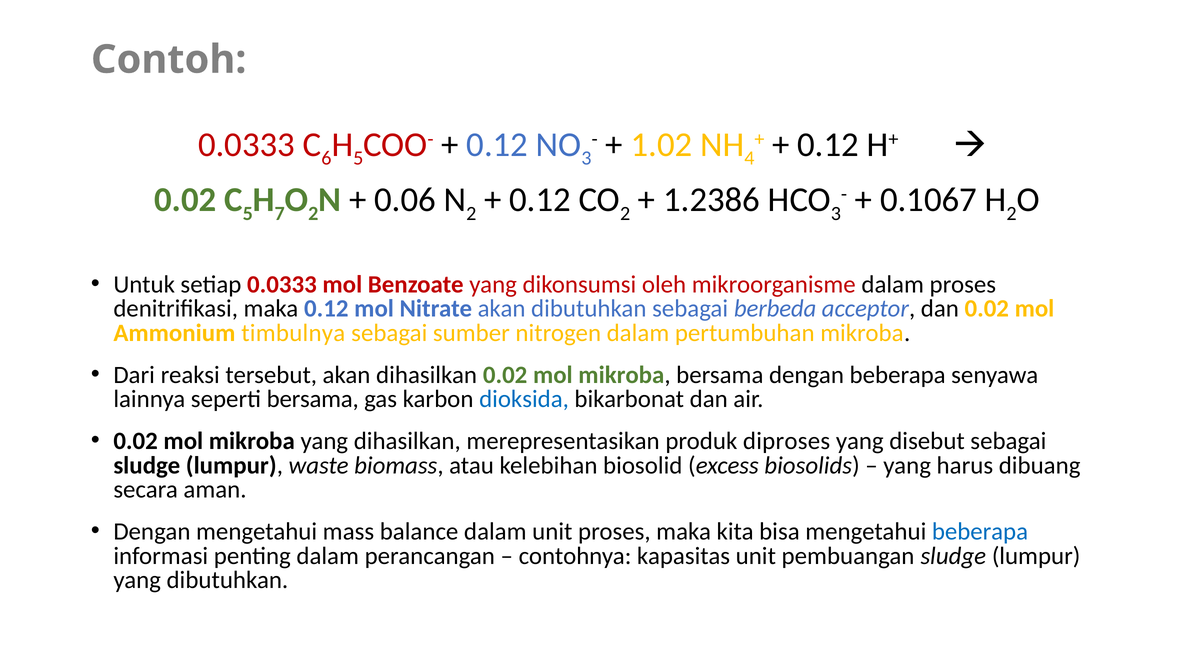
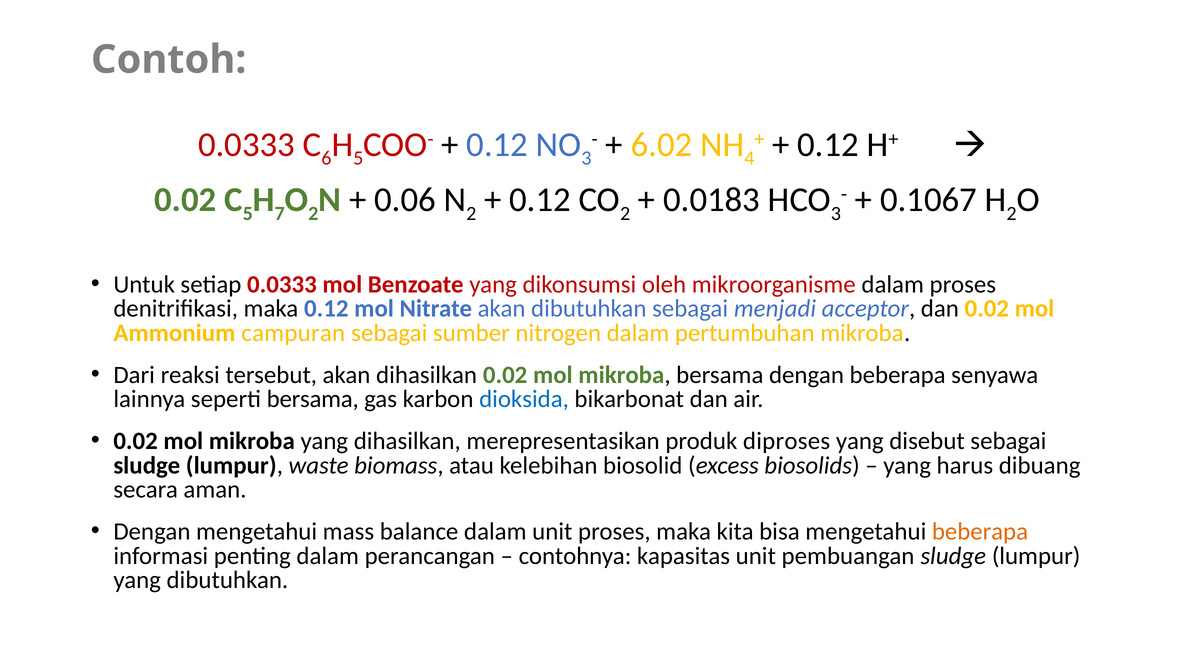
1.02: 1.02 -> 6.02
1.2386: 1.2386 -> 0.0183
berbeda: berbeda -> menjadi
timbulnya: timbulnya -> campuran
beberapa at (980, 531) colour: blue -> orange
